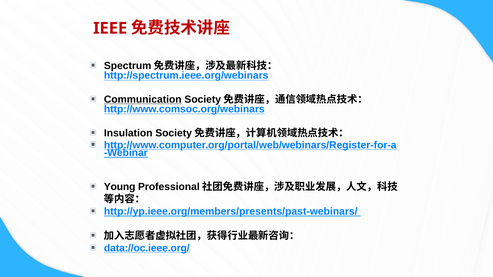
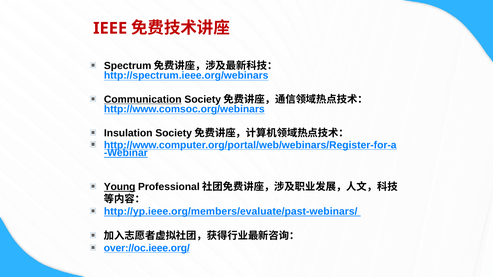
Young underline: none -> present
http://yp.ieee.org/members/presents/past-webinars/: http://yp.ieee.org/members/presents/past-webinars/ -> http://yp.ieee.org/members/evaluate/past-webinars/
data://oc.ieee.org/: data://oc.ieee.org/ -> over://oc.ieee.org/
